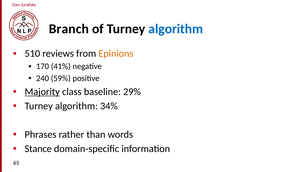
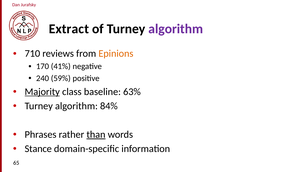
Branch: Branch -> Extract
algorithm at (176, 29) colour: blue -> purple
510: 510 -> 710
29%: 29% -> 63%
34%: 34% -> 84%
than underline: none -> present
